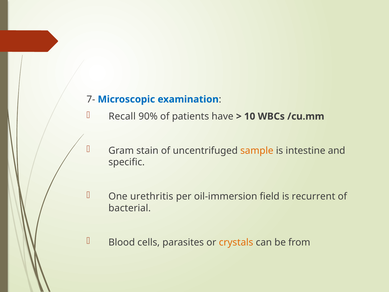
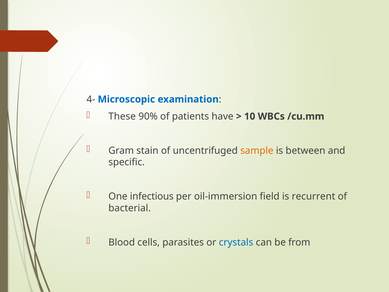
7-: 7- -> 4-
Recall: Recall -> These
intestine: intestine -> between
urethritis: urethritis -> infectious
crystals colour: orange -> blue
